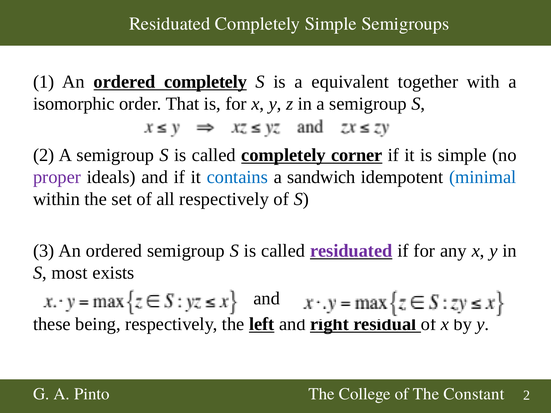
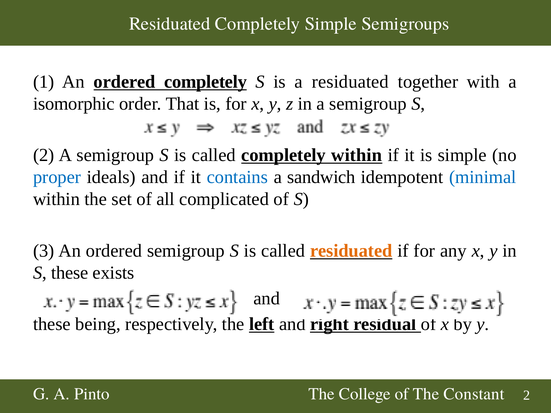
a equivalent: equivalent -> residuated
completely corner: corner -> within
proper colour: purple -> blue
all respectively: respectively -> complicated
residuated at (351, 251) colour: purple -> orange
S most: most -> these
